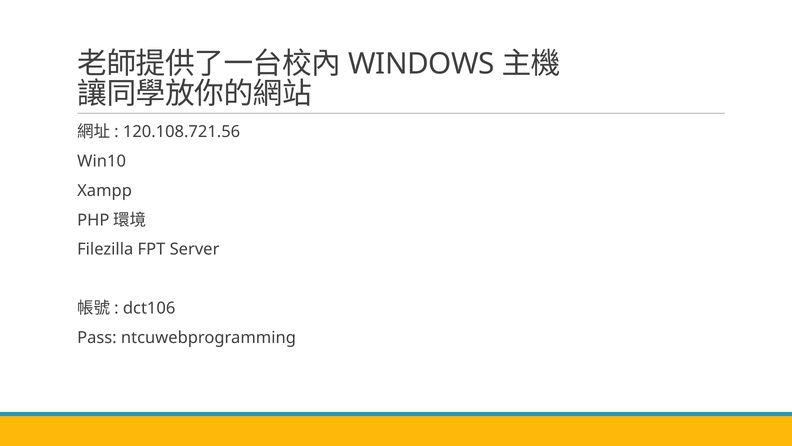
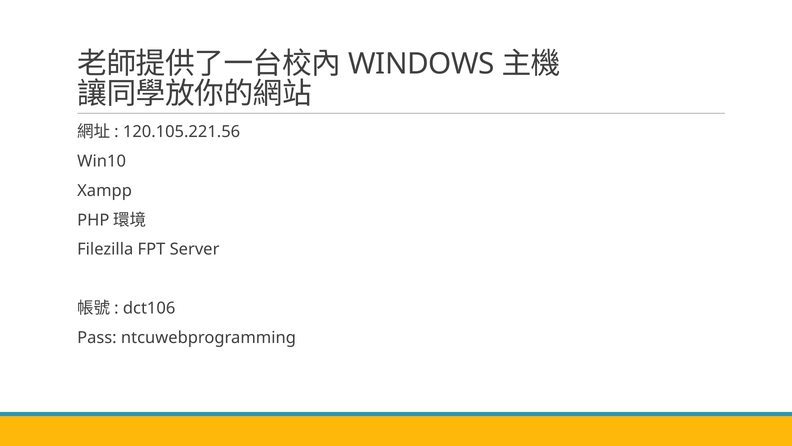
120.108.721.56: 120.108.721.56 -> 120.105.221.56
